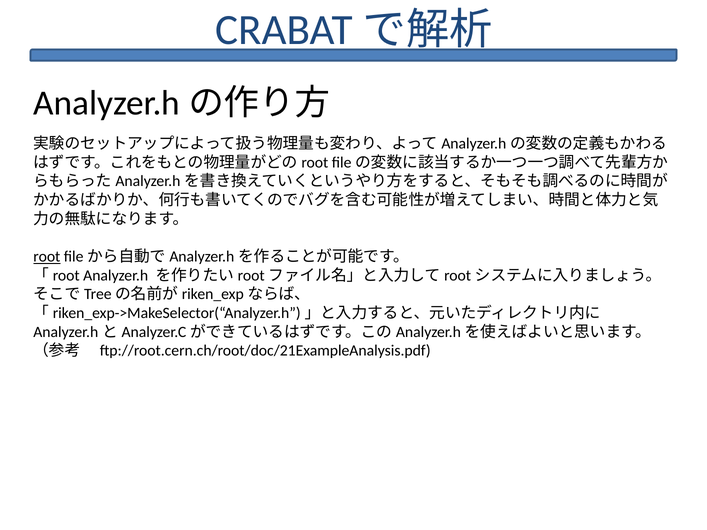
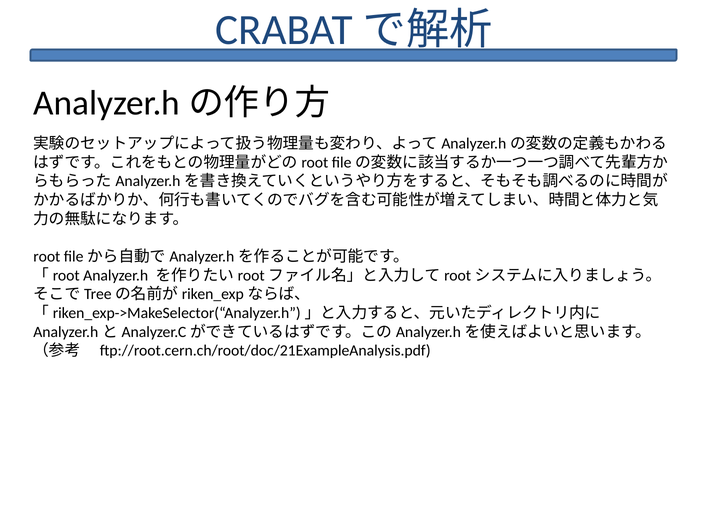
root underline: present -> none
